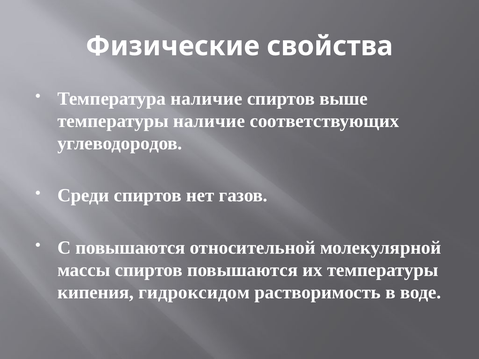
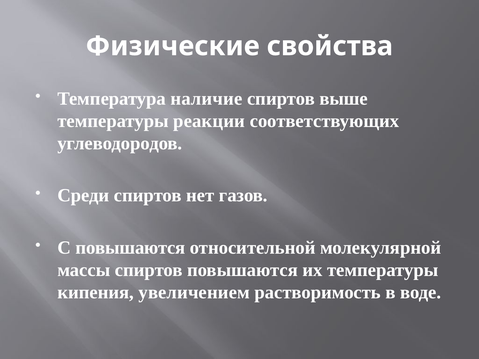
температуры наличие: наличие -> реакции
гидроксидом: гидроксидом -> увеличением
